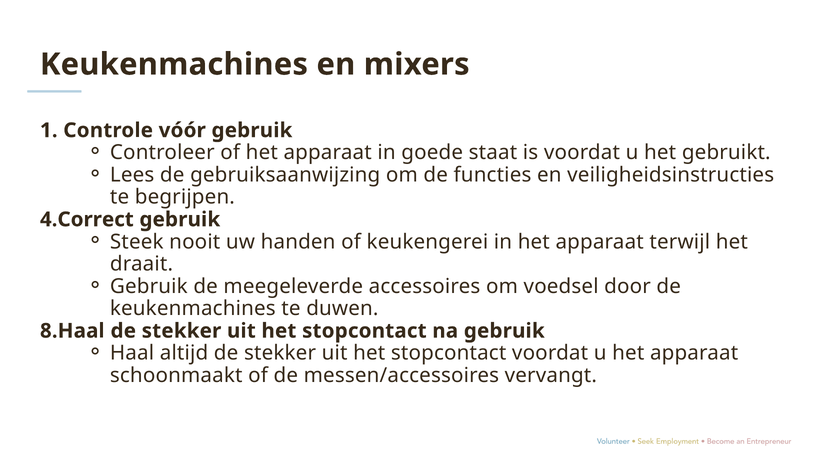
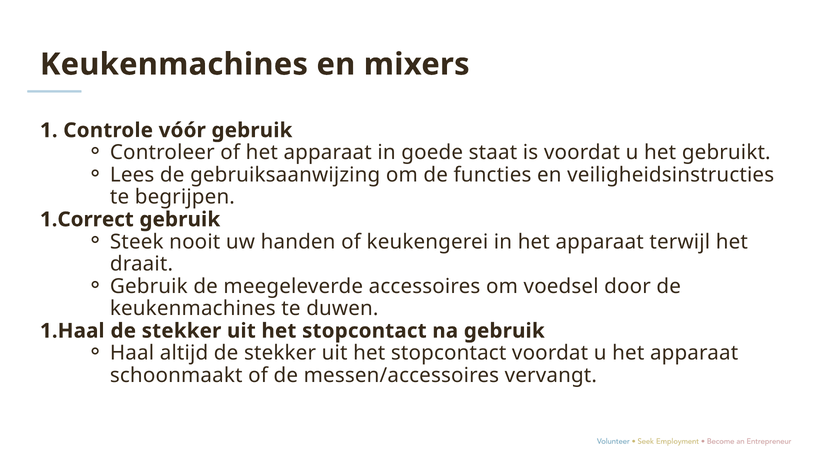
4.Correct: 4.Correct -> 1.Correct
8.Haal: 8.Haal -> 1.Haal
